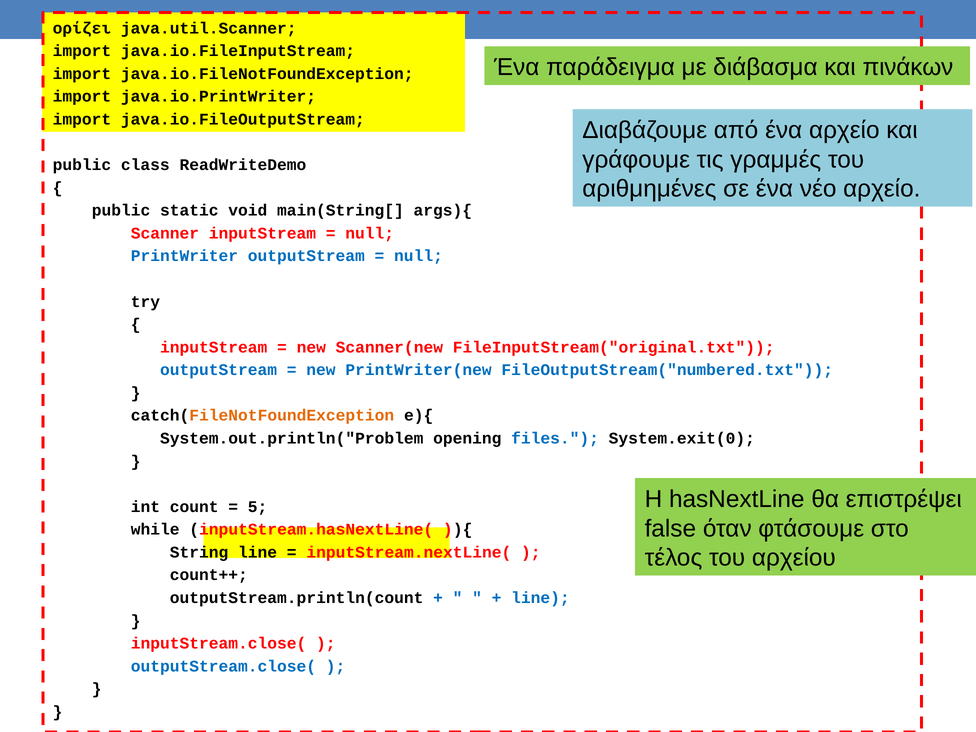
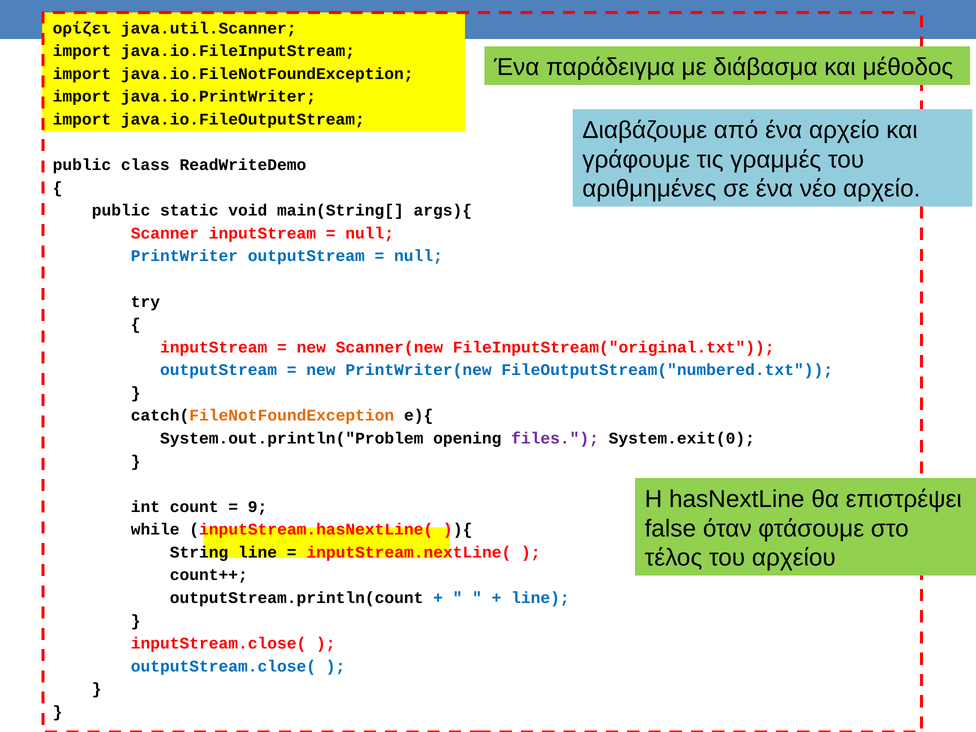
πινάκων: πινάκων -> μέθοδος
files colour: blue -> purple
5: 5 -> 9
